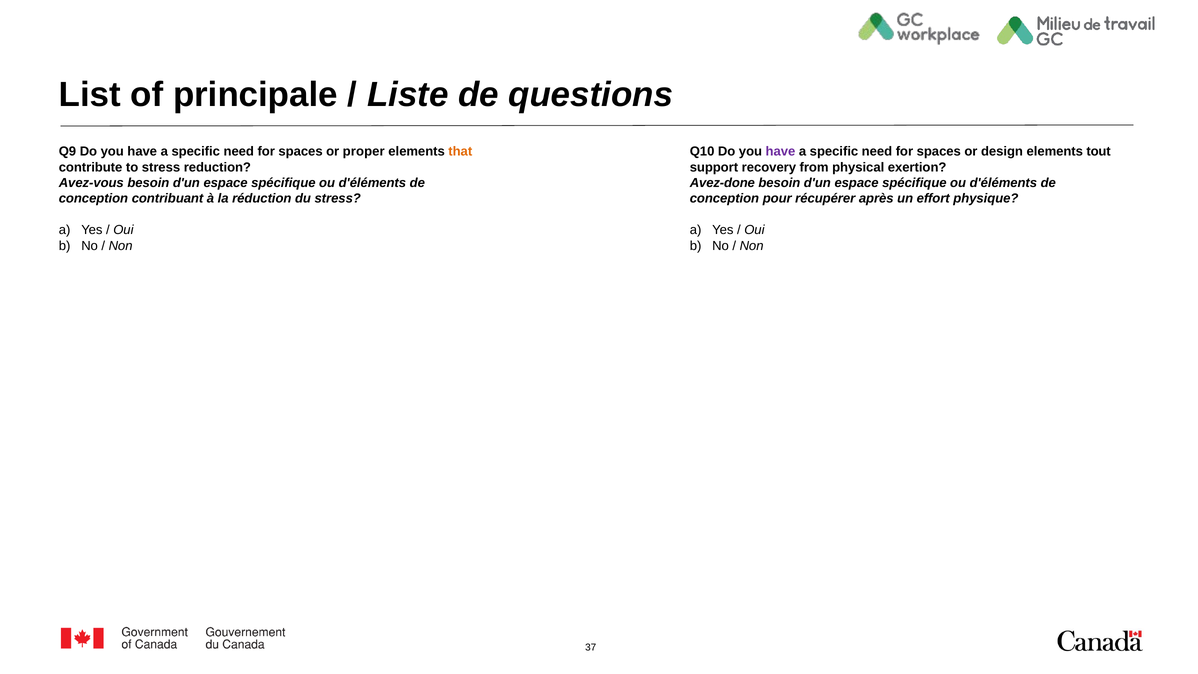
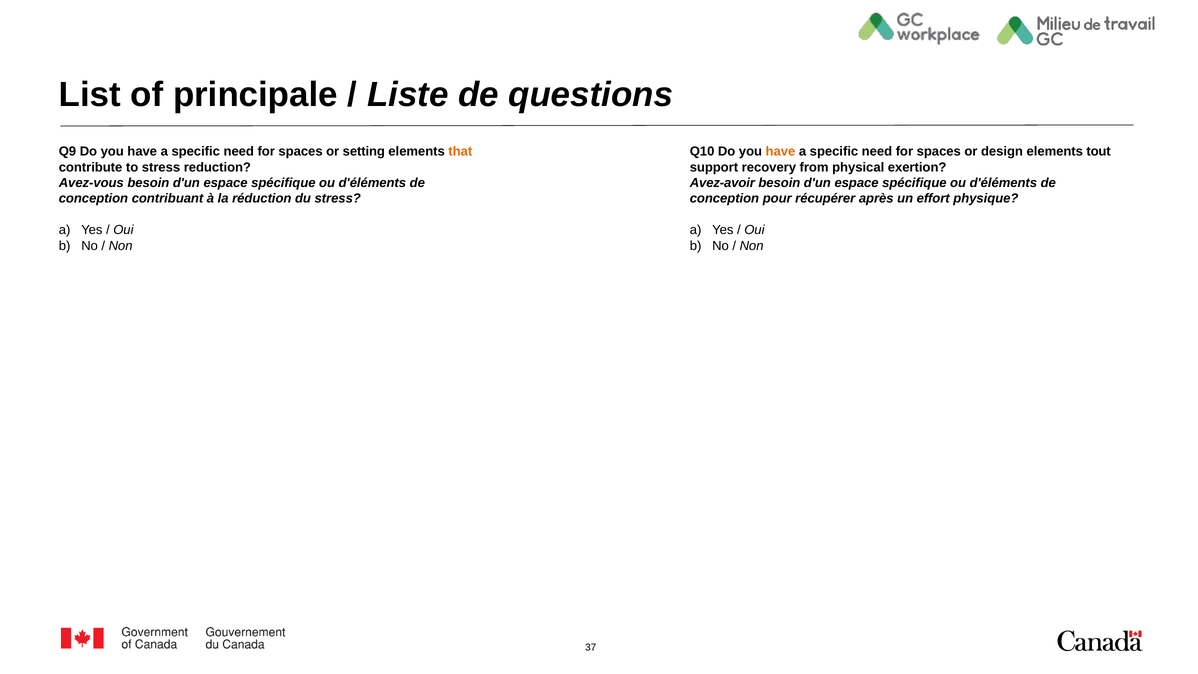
proper: proper -> setting
have at (780, 151) colour: purple -> orange
Avez-done: Avez-done -> Avez-avoir
